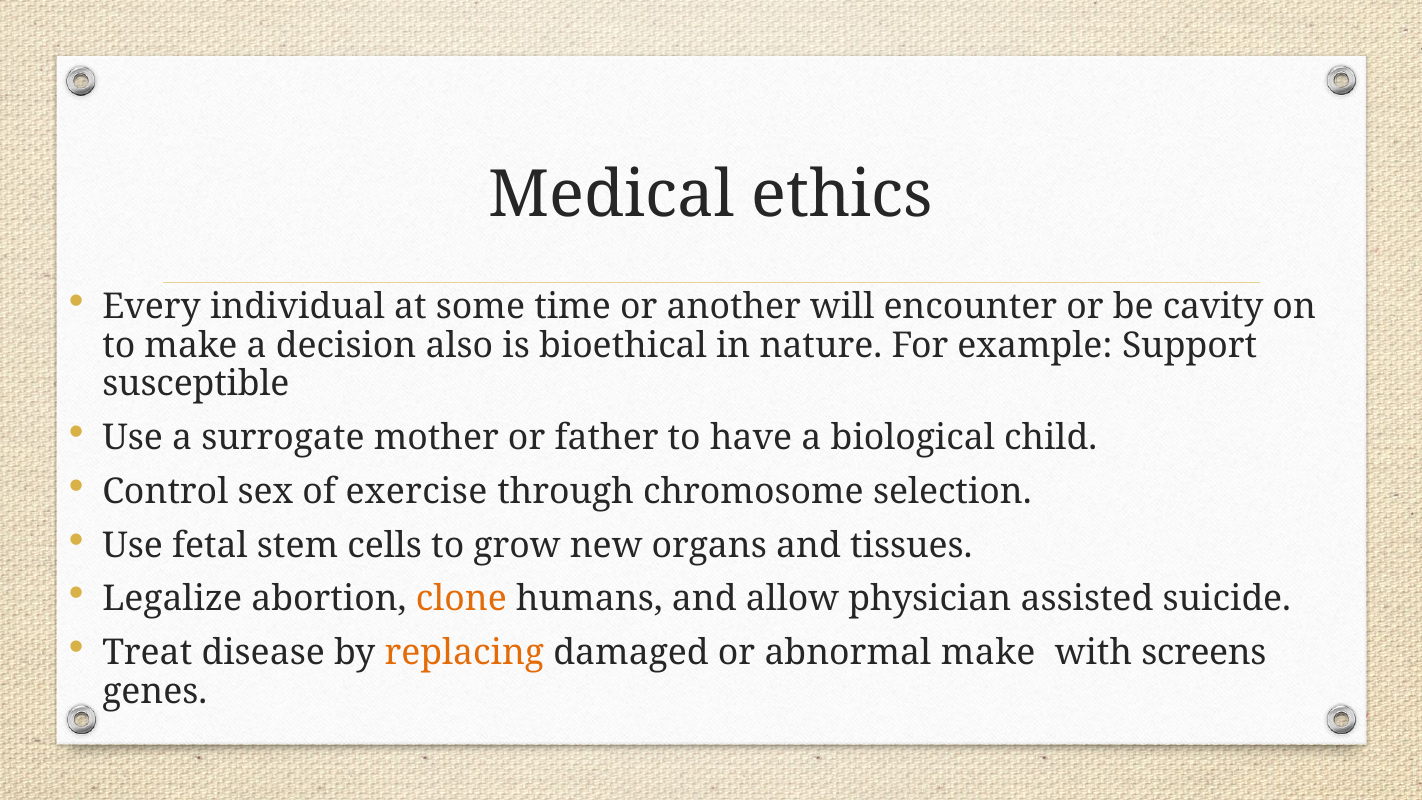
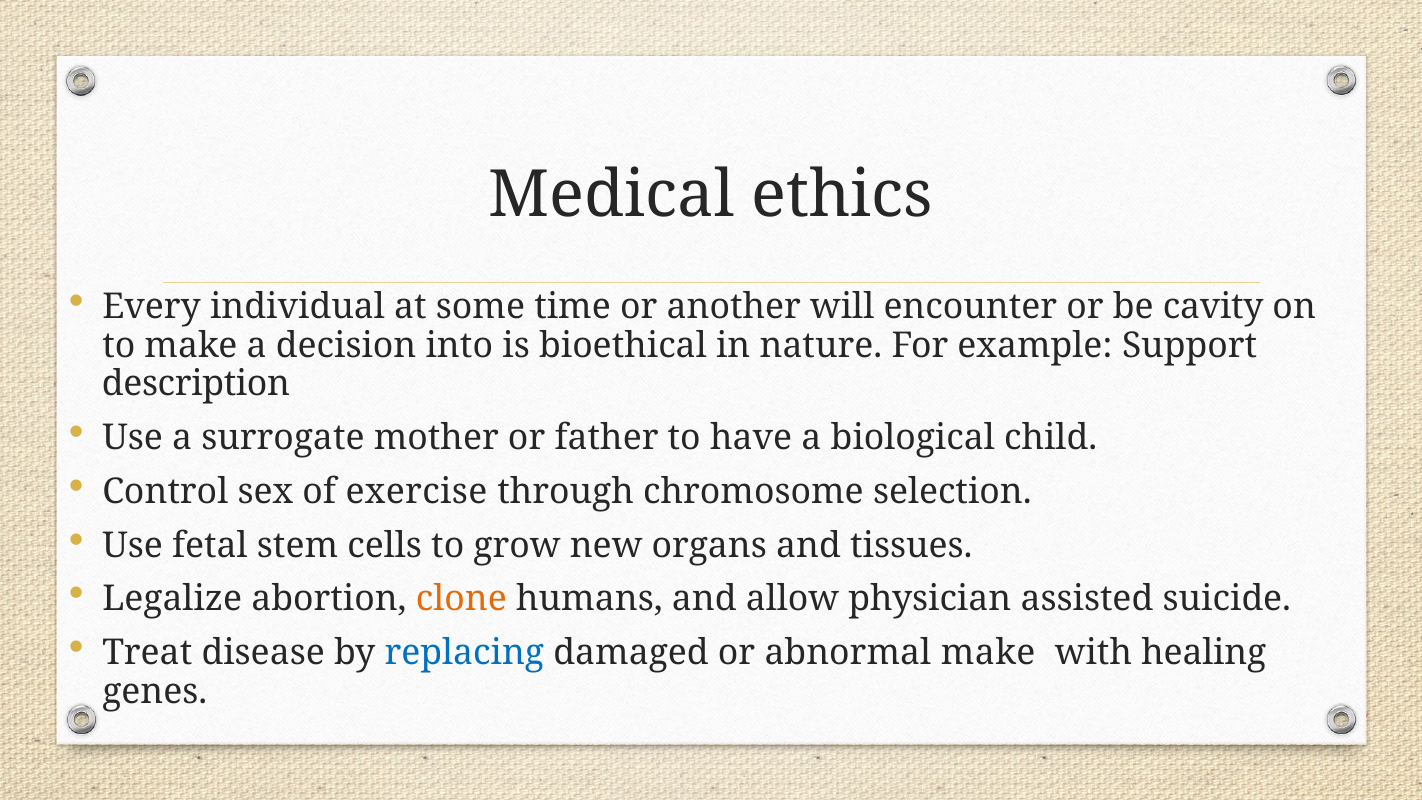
also: also -> into
susceptible: susceptible -> description
replacing colour: orange -> blue
screens: screens -> healing
